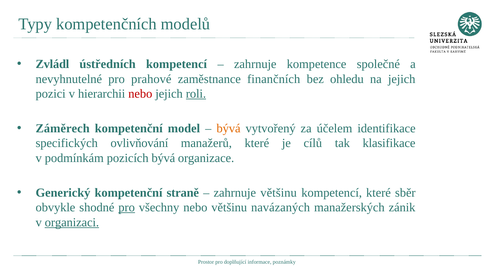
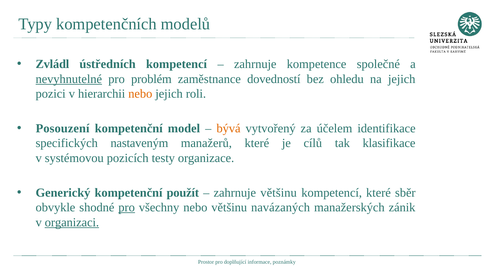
nevyhnutelné underline: none -> present
prahové: prahové -> problém
finančních: finančních -> dovedností
nebo at (140, 94) colour: red -> orange
roli underline: present -> none
Záměrech: Záměrech -> Posouzení
ovlivňování: ovlivňování -> nastaveným
podmínkám: podmínkám -> systémovou
pozicích bývá: bývá -> testy
straně: straně -> použít
